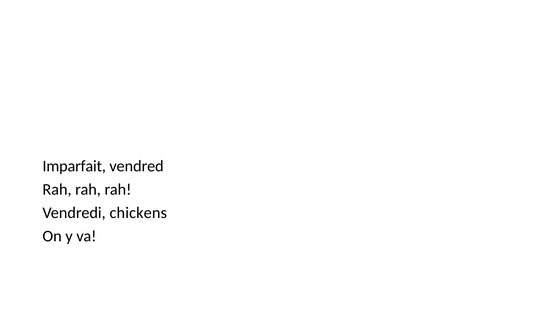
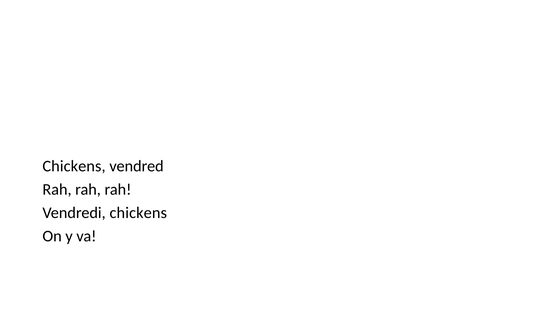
Imparfait at (74, 166): Imparfait -> Chickens
